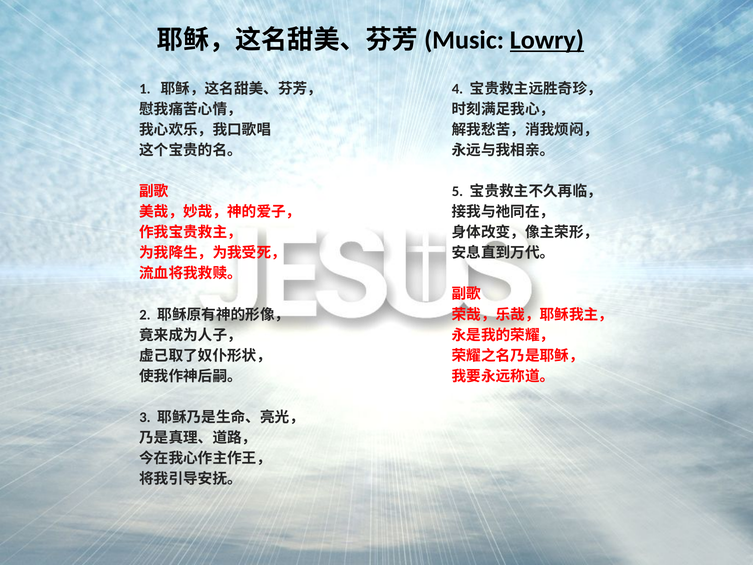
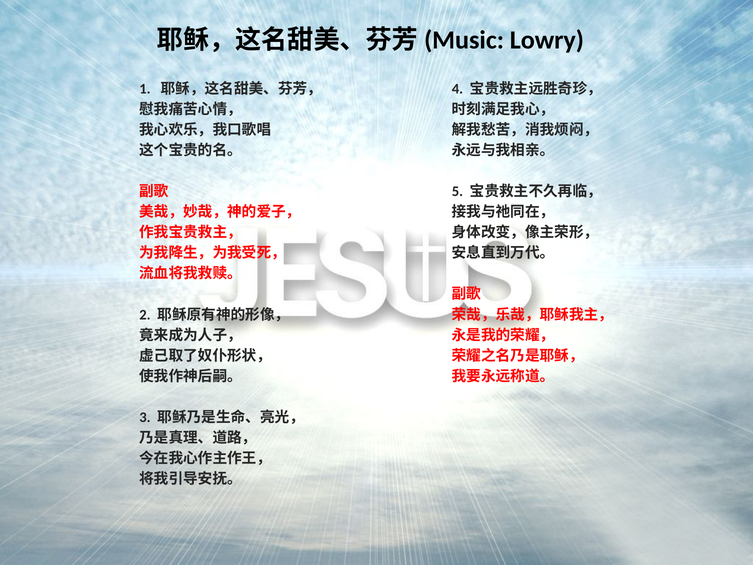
Lowry underline: present -> none
